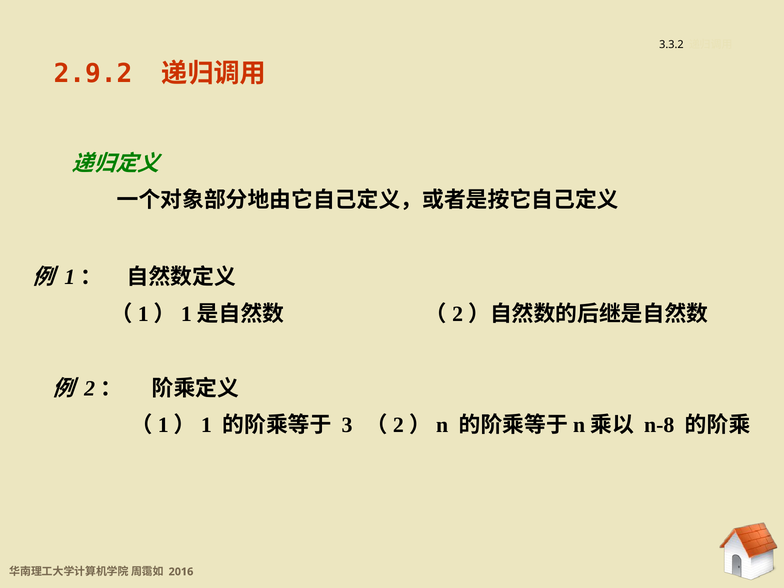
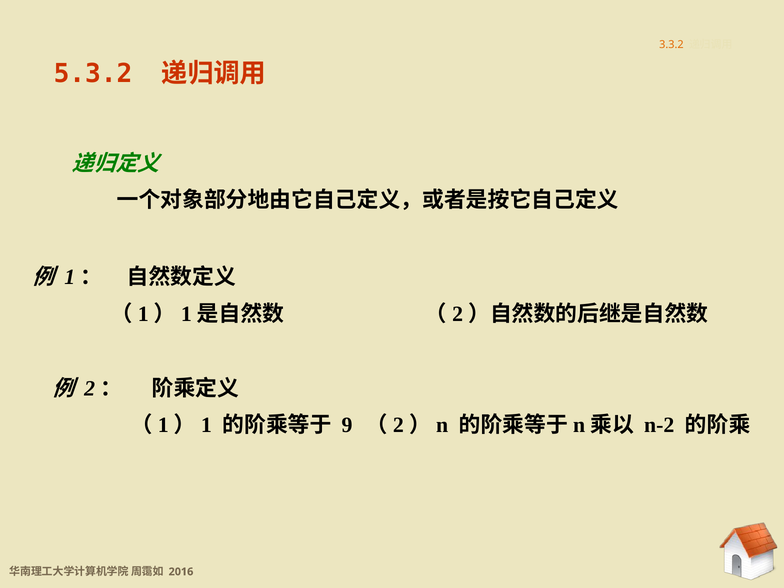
3.3.2 colour: black -> orange
2.9.2: 2.9.2 -> 5.3.2
3: 3 -> 9
n-8: n-8 -> n-2
